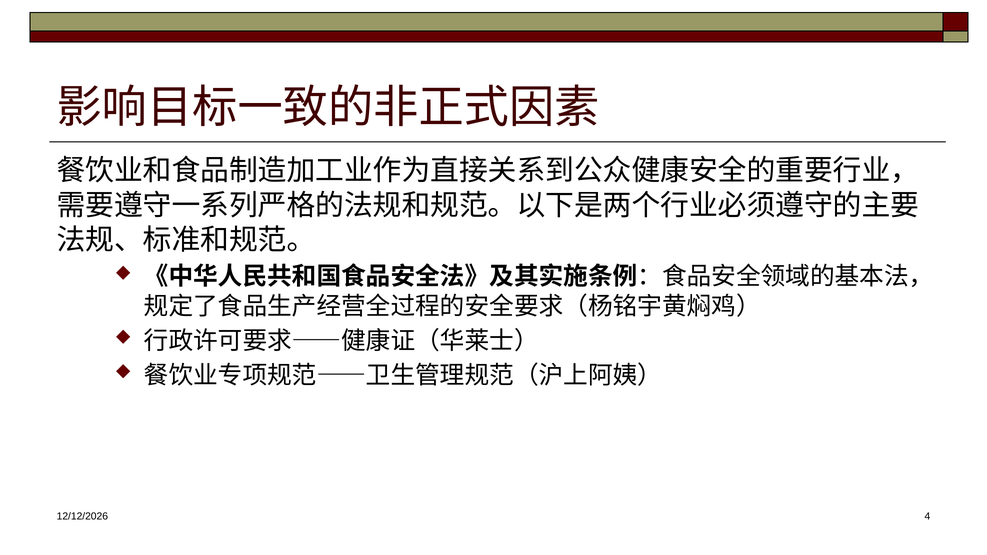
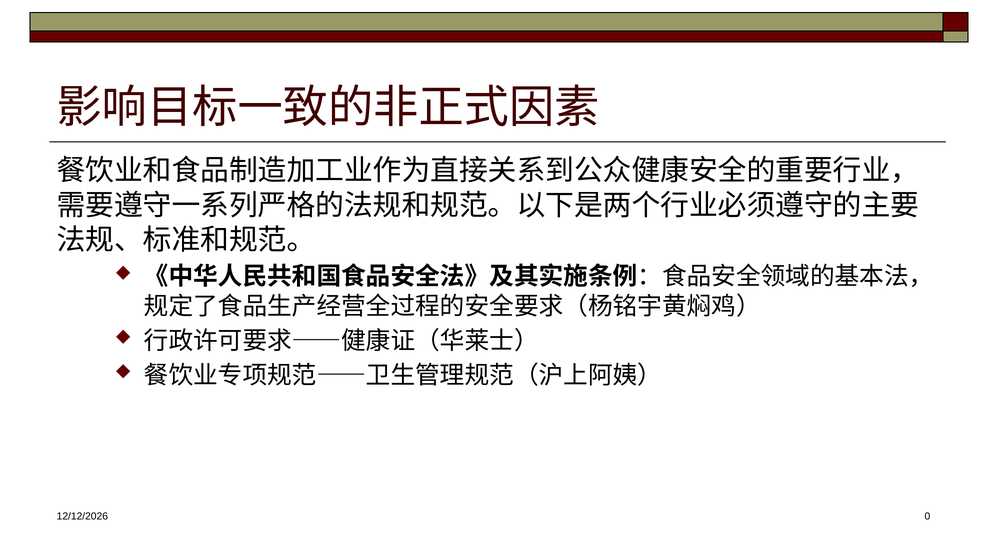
4: 4 -> 0
